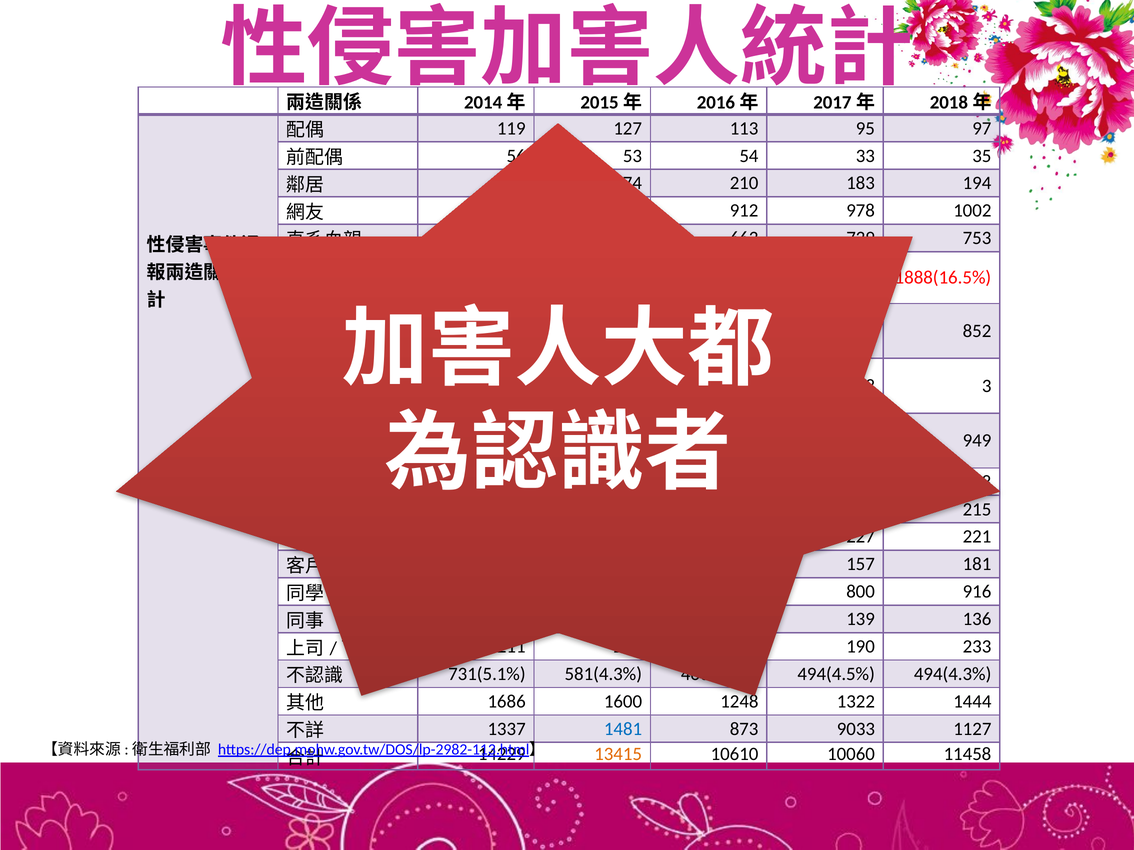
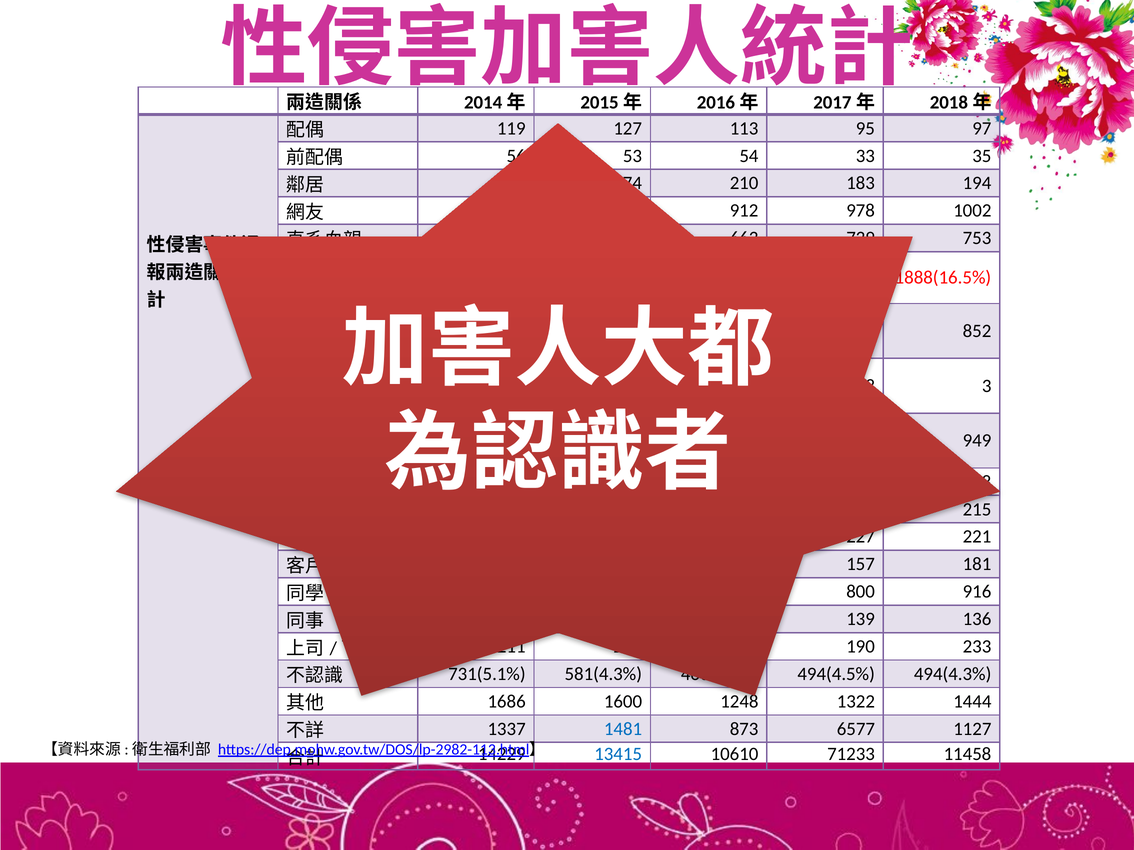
9033: 9033 -> 6577
13415 colour: orange -> blue
10060: 10060 -> 71233
